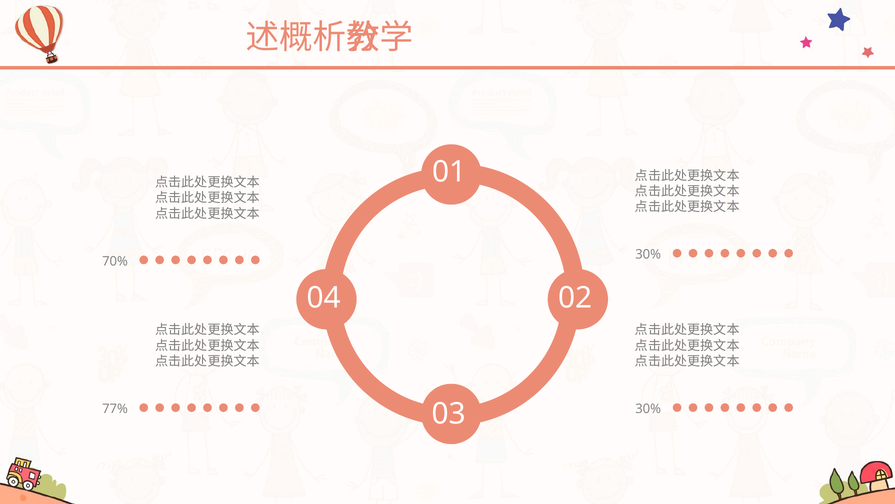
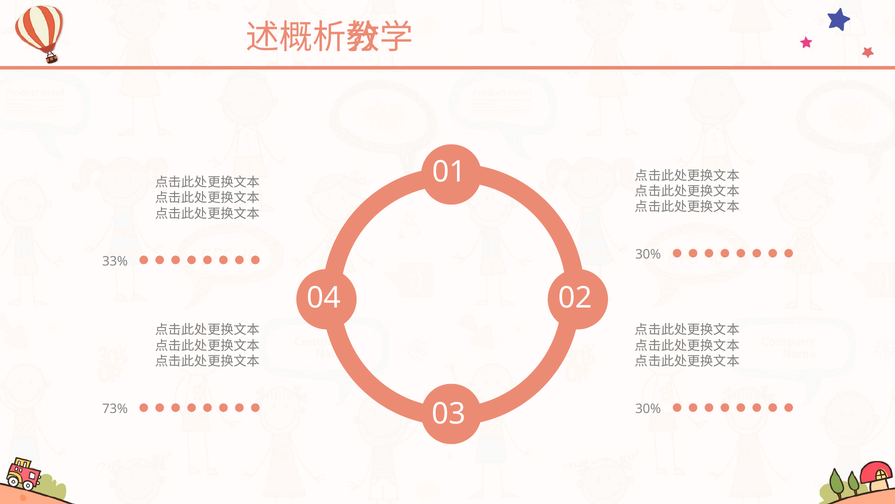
70%: 70% -> 33%
77%: 77% -> 73%
